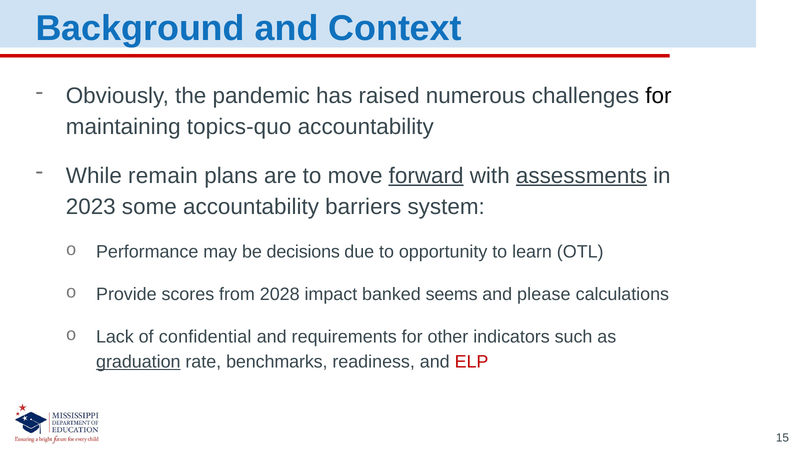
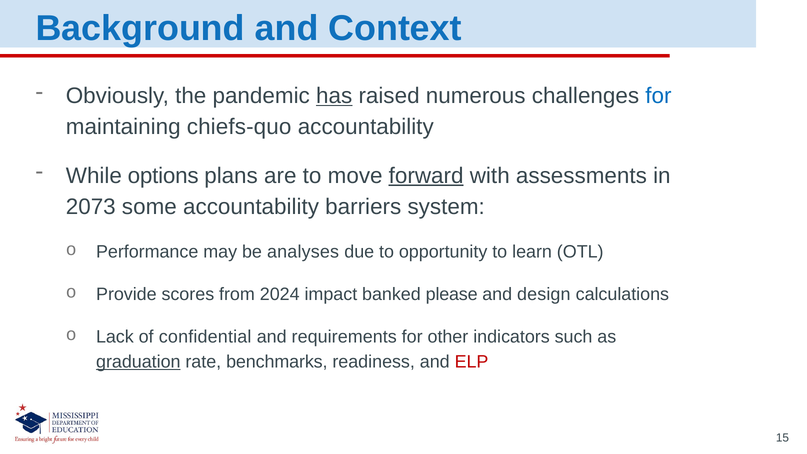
has underline: none -> present
for at (658, 96) colour: black -> blue
topics-quo: topics-quo -> chiefs-quo
remain: remain -> options
assessments underline: present -> none
2023: 2023 -> 2073
decisions: decisions -> analyses
2028: 2028 -> 2024
seems: seems -> please
please: please -> design
